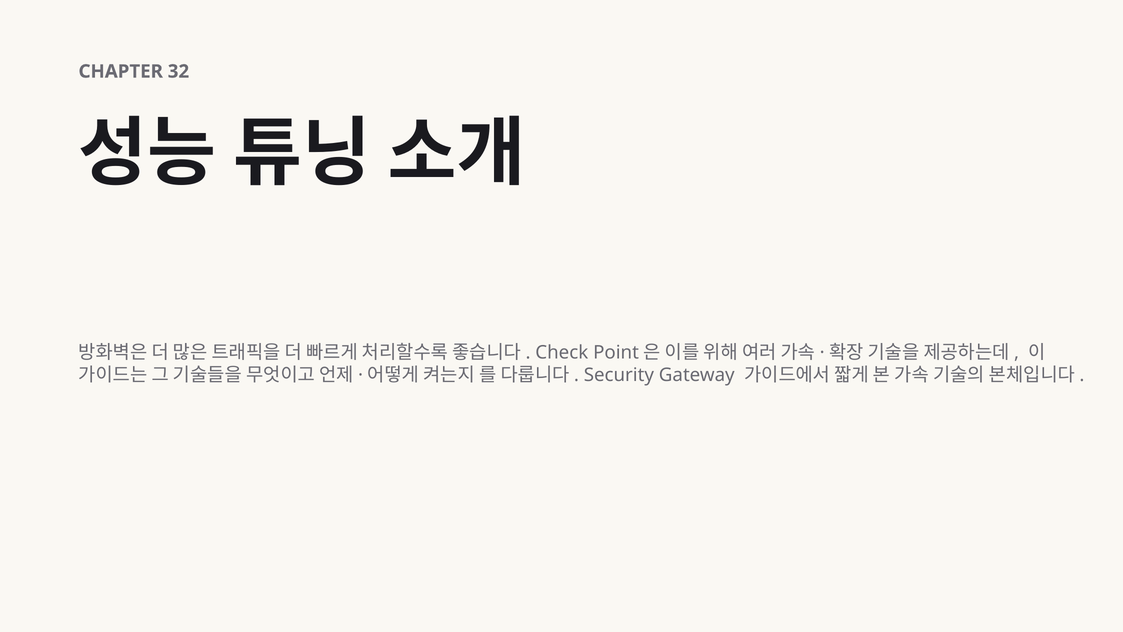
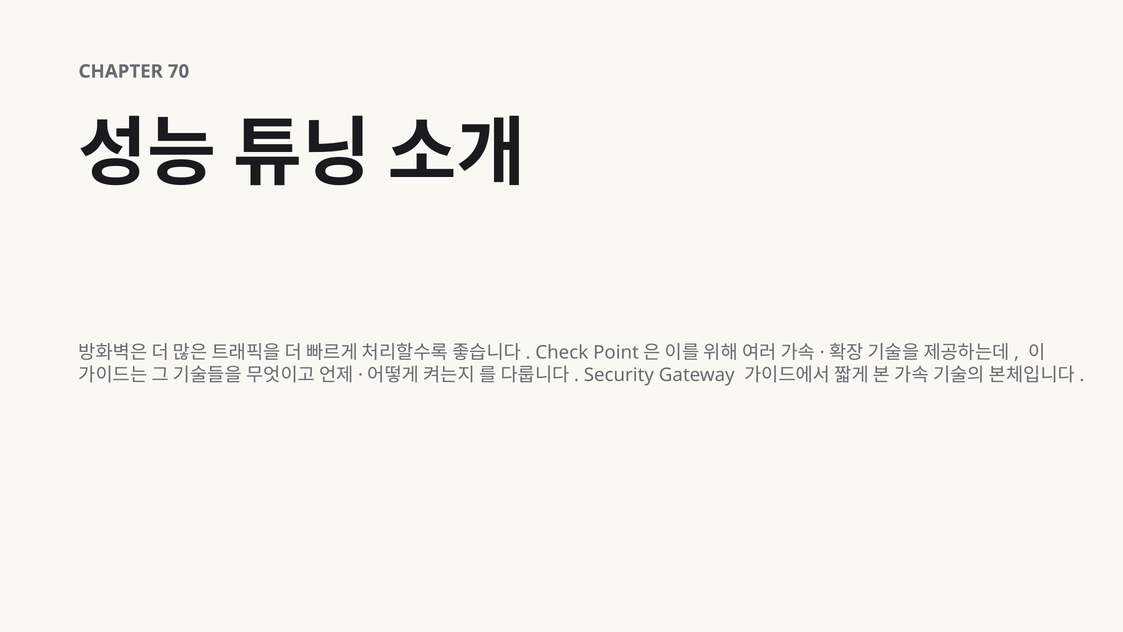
32: 32 -> 70
